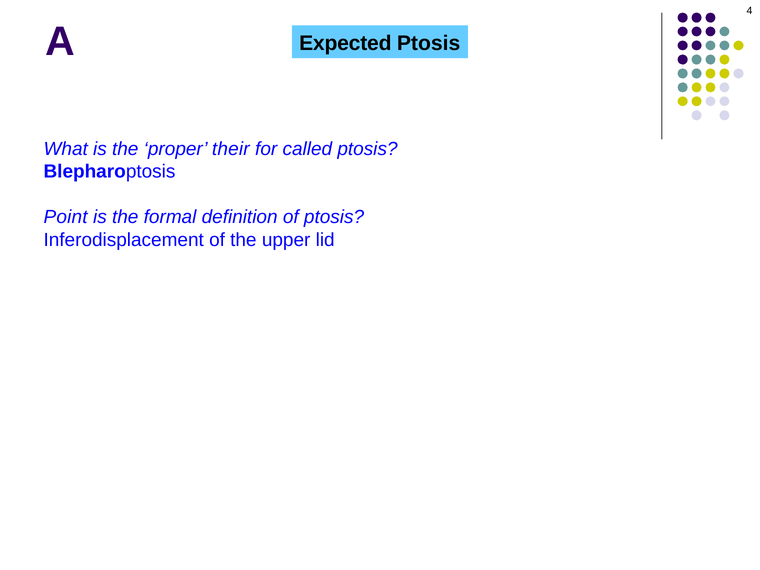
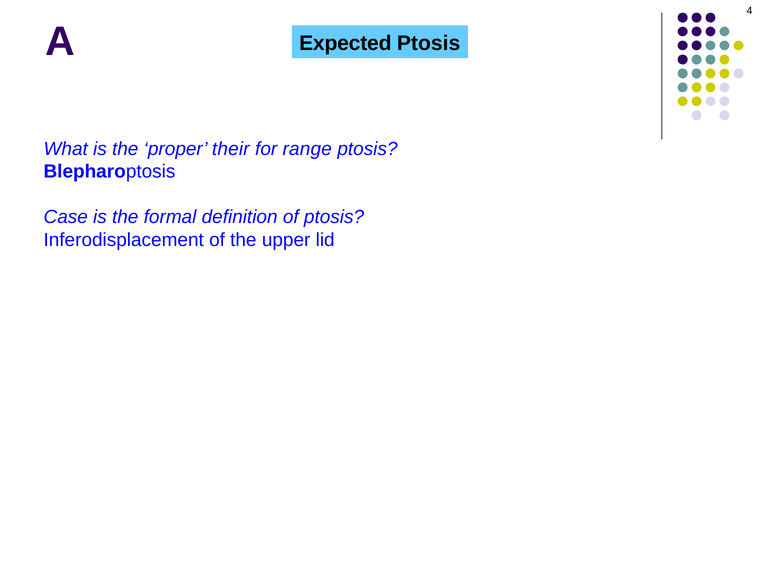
called: called -> range
Point: Point -> Case
